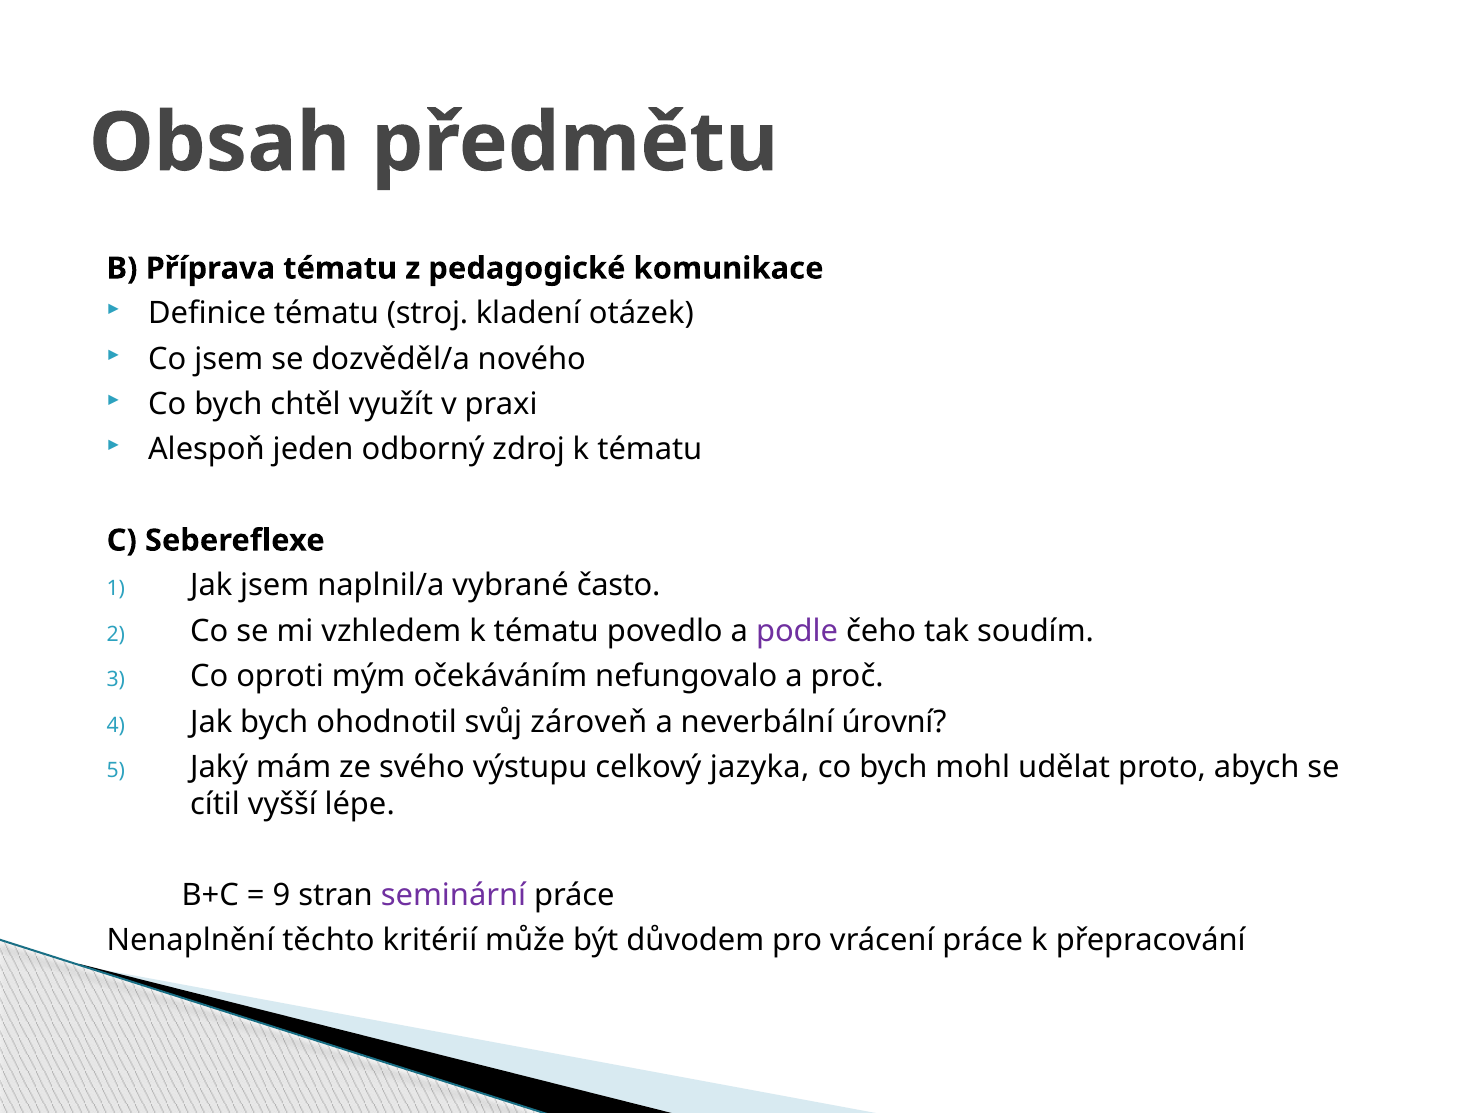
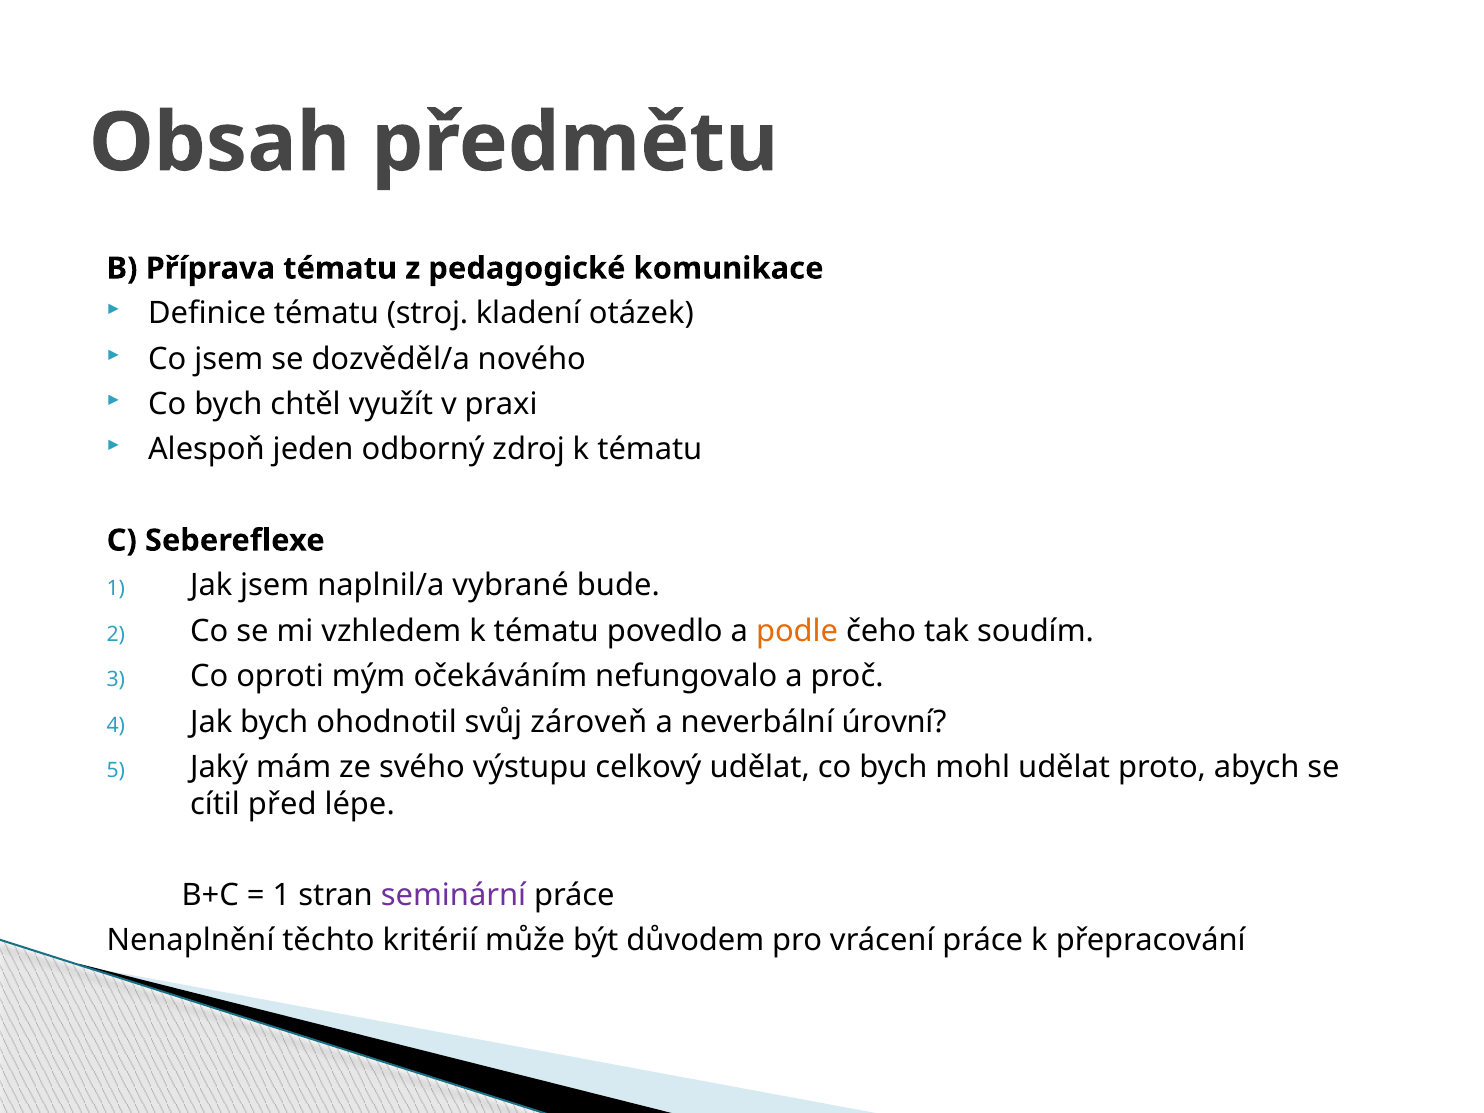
často: často -> bude
podle colour: purple -> orange
celkový jazyka: jazyka -> udělat
vyšší: vyšší -> před
9 at (281, 895): 9 -> 1
